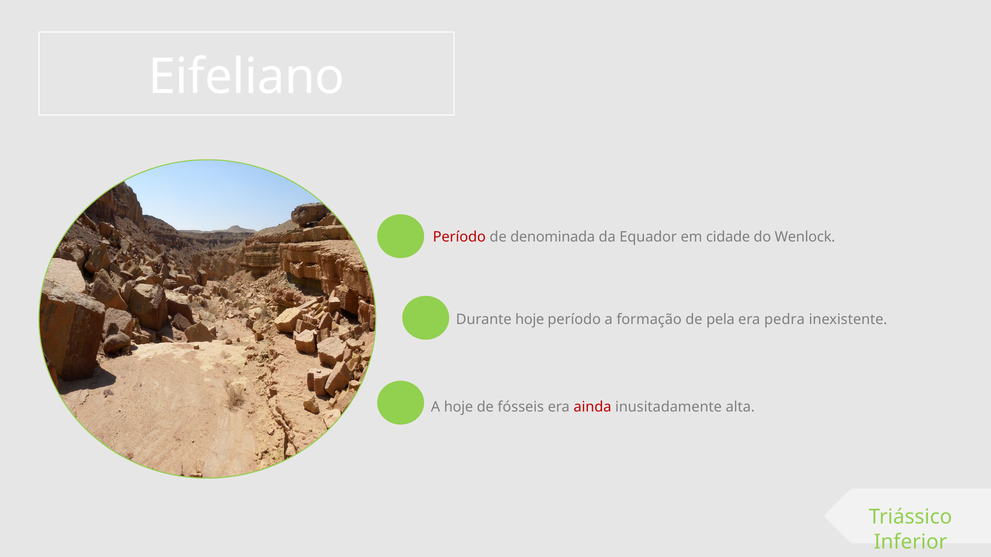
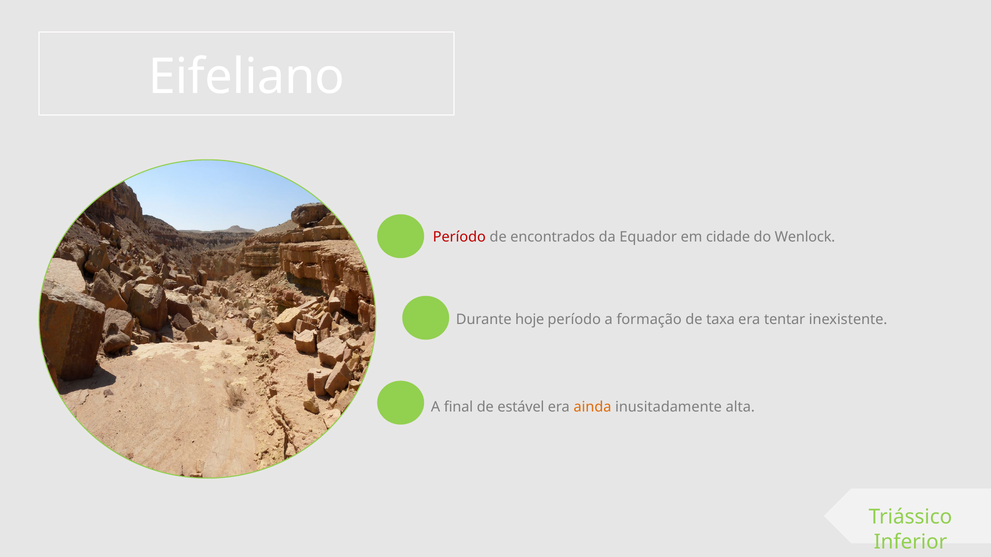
denominada: denominada -> encontrados
pela: pela -> taxa
pedra: pedra -> tentar
A hoje: hoje -> final
fósseis: fósseis -> estável
ainda colour: red -> orange
